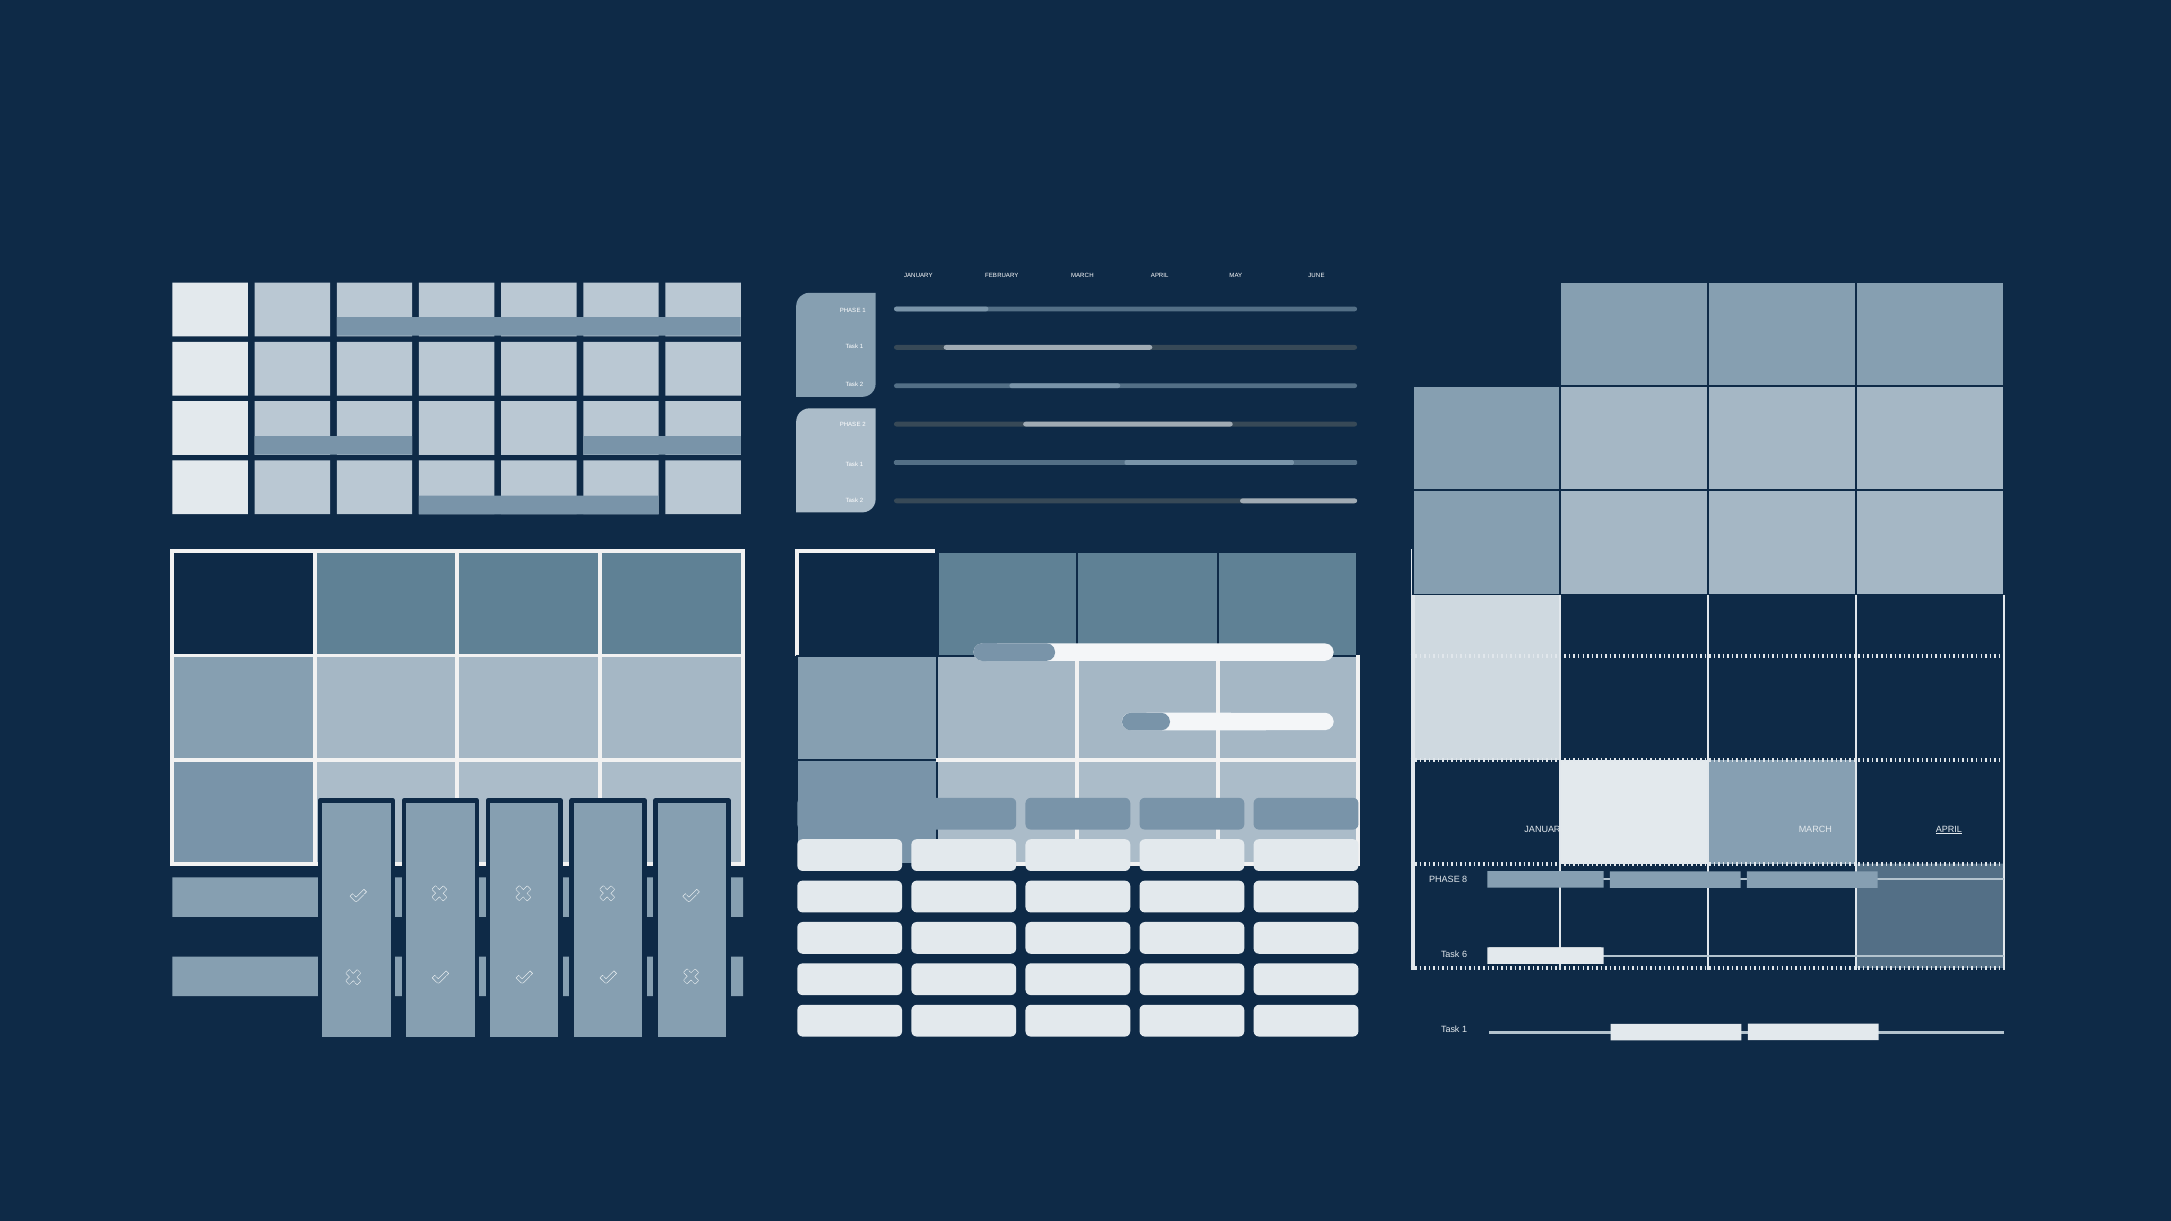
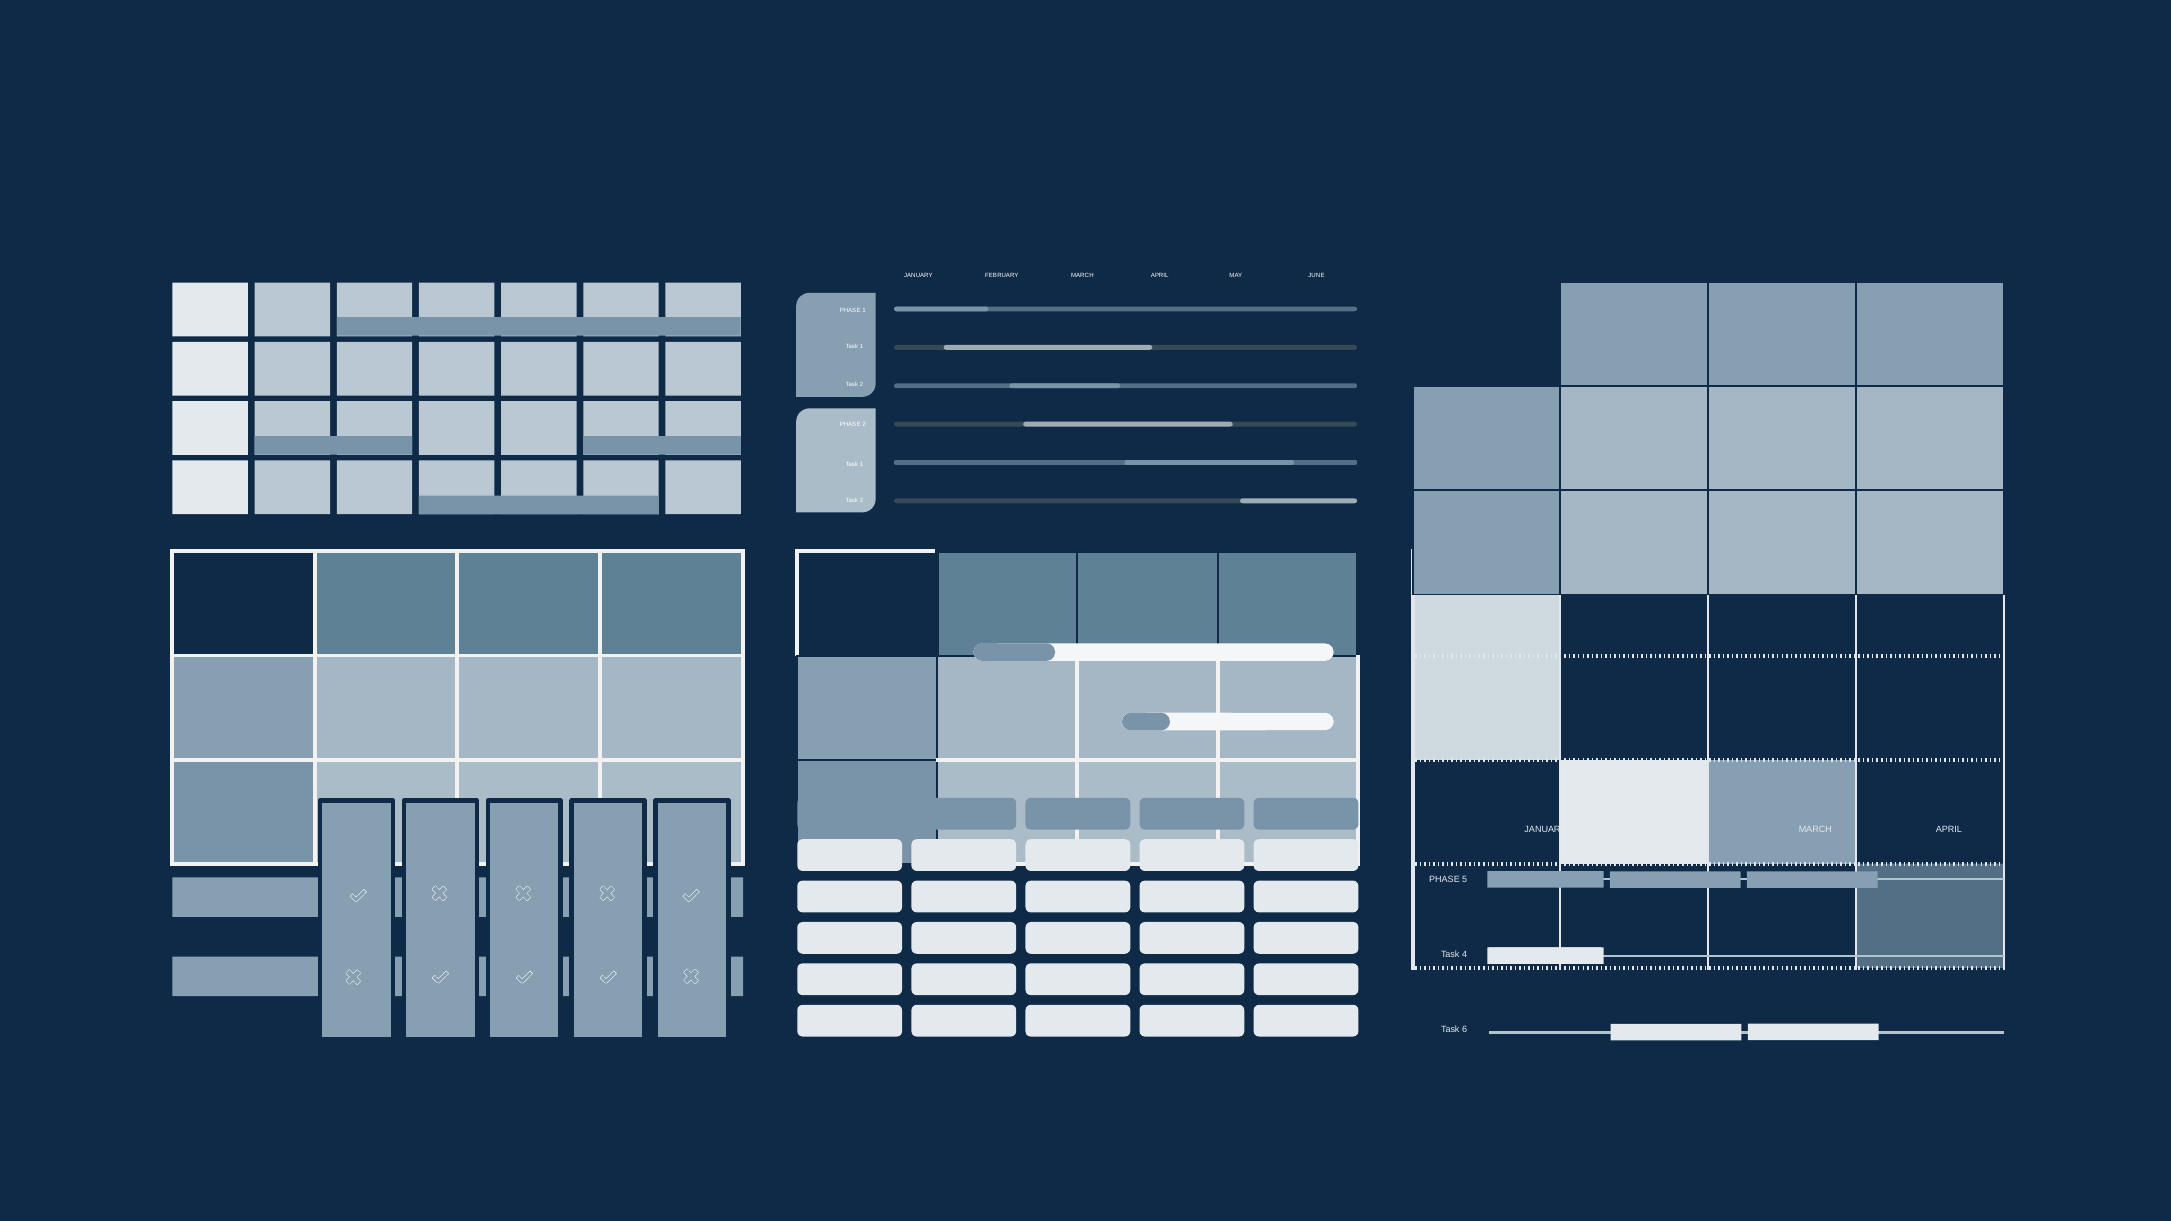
APRIL at (1949, 830) underline: present -> none
8: 8 -> 5
6: 6 -> 4
1 at (1465, 1030): 1 -> 6
